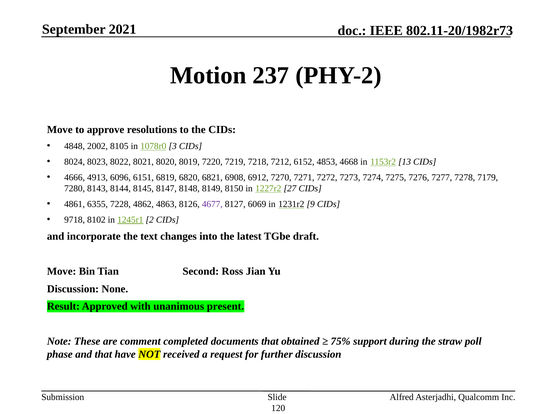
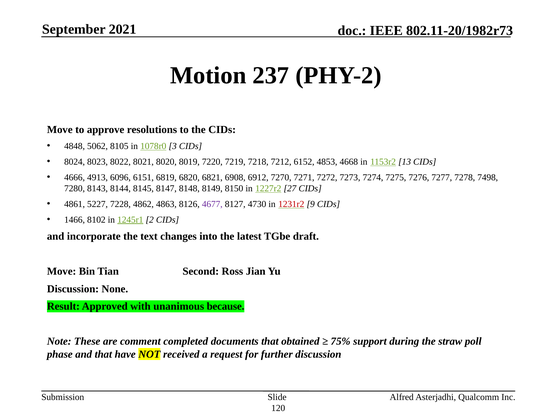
2002: 2002 -> 5062
7179: 7179 -> 7498
6355: 6355 -> 5227
6069: 6069 -> 4730
1231r2 colour: black -> red
9718: 9718 -> 1466
present: present -> because
